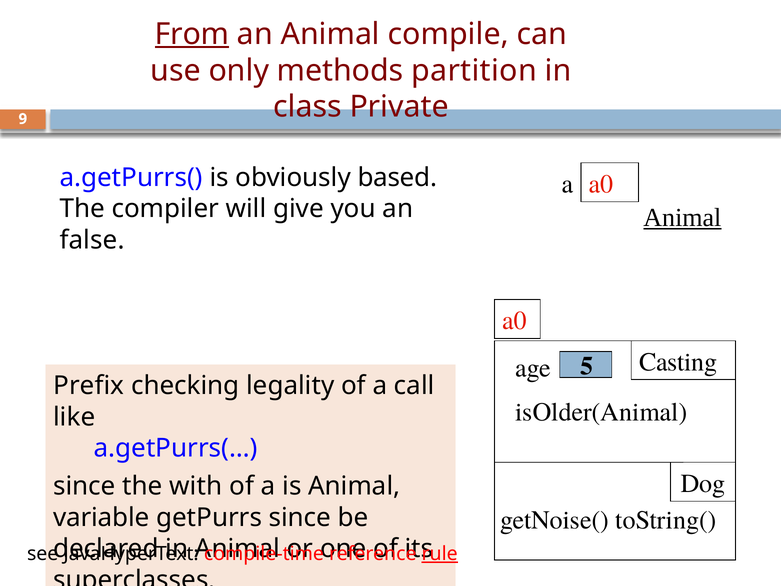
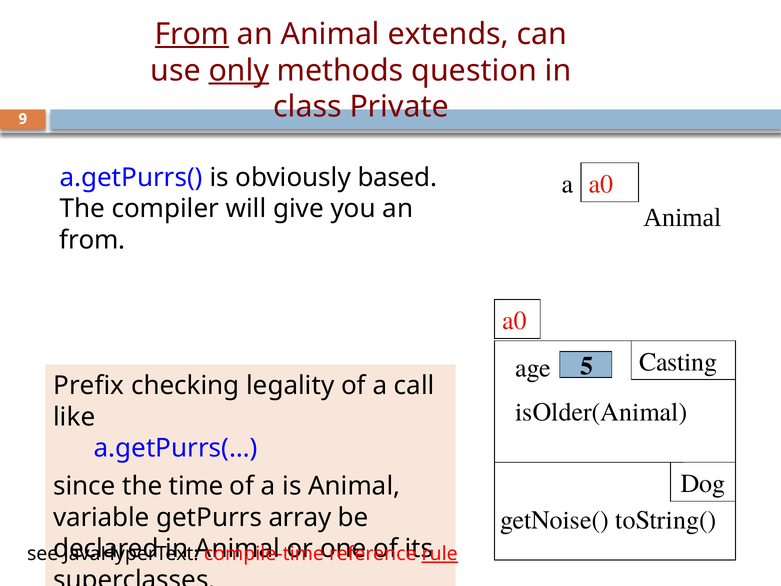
compile: compile -> extends
only underline: none -> present
partition: partition -> question
Animal at (682, 217) underline: present -> none
false at (92, 240): false -> from
with: with -> time
getPurrs since: since -> array
